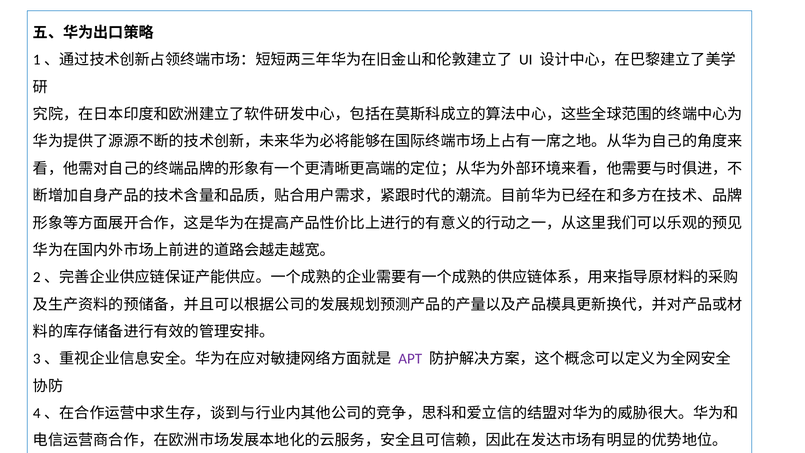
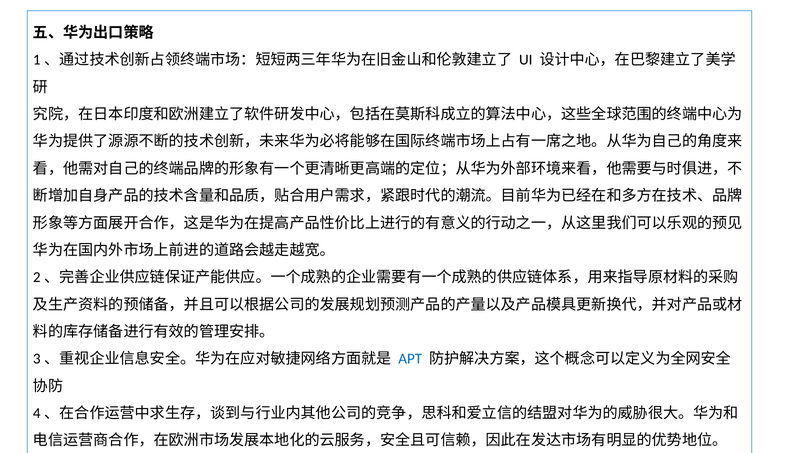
APT colour: purple -> blue
